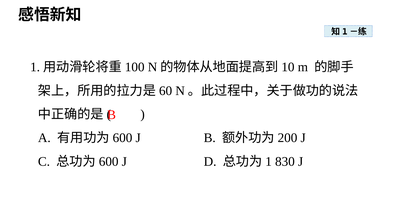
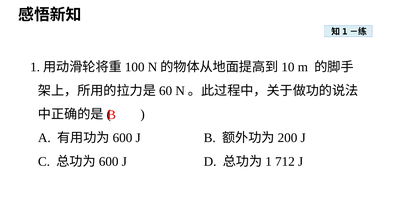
830: 830 -> 712
